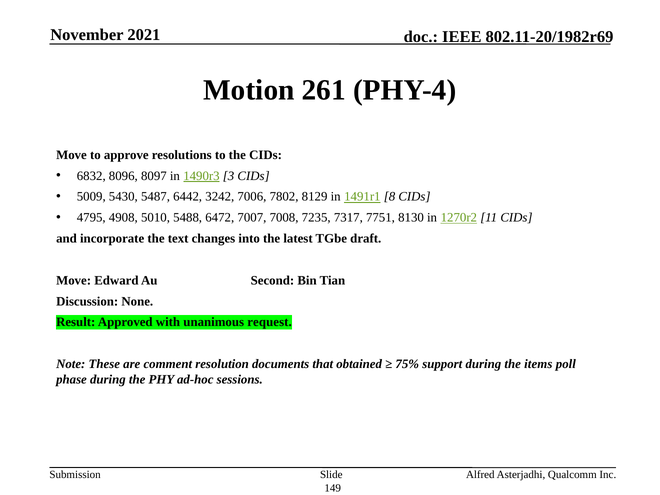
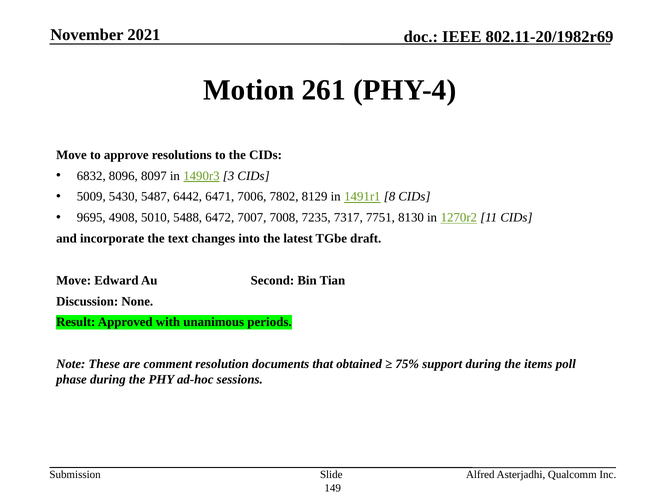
3242: 3242 -> 6471
4795: 4795 -> 9695
request: request -> periods
